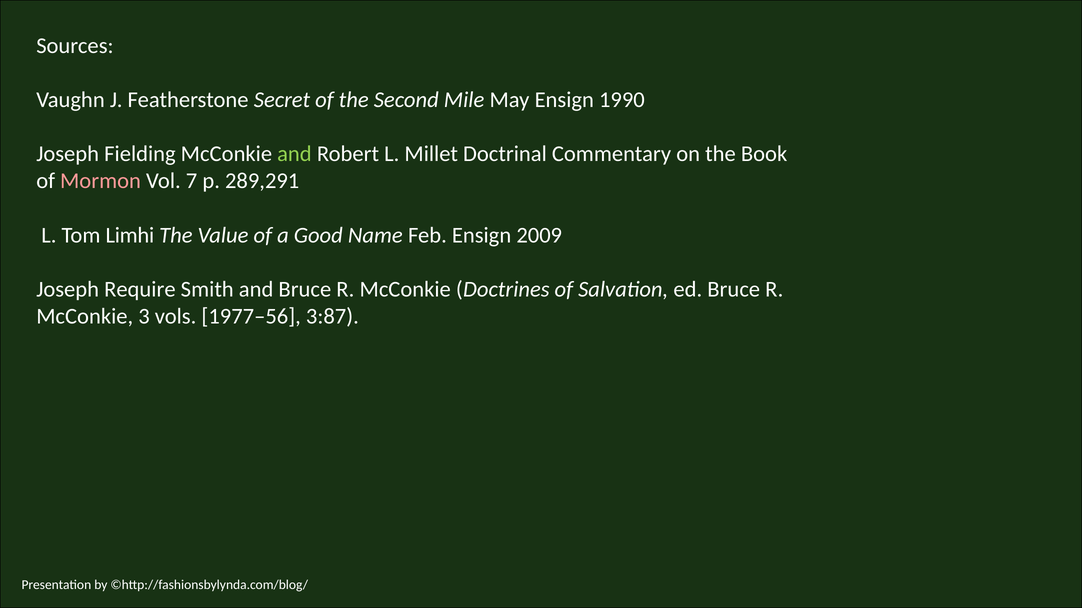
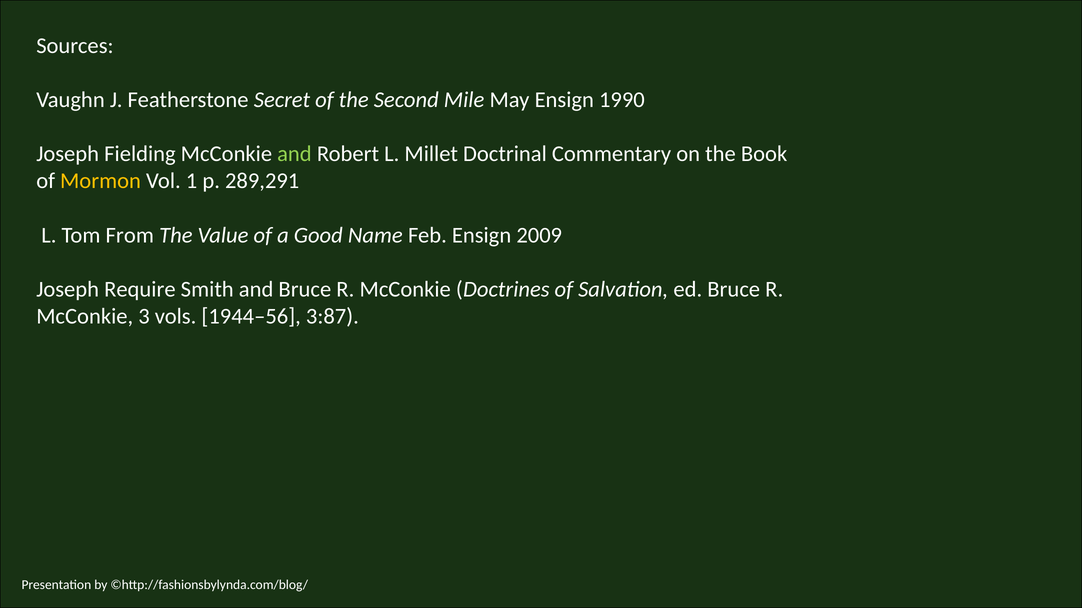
Mormon colour: pink -> yellow
7: 7 -> 1
Limhi: Limhi -> From
1977–56: 1977–56 -> 1944–56
